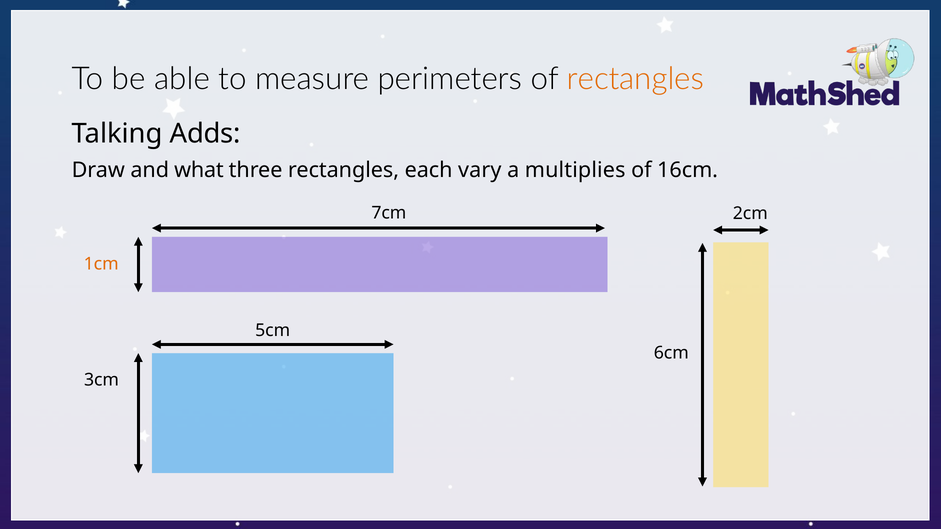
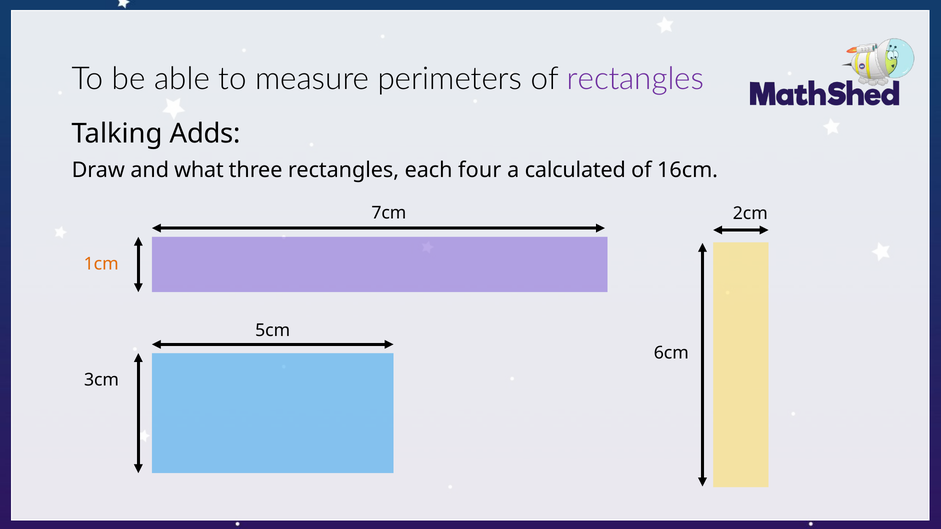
rectangles at (635, 79) colour: orange -> purple
vary: vary -> four
multiplies: multiplies -> calculated
